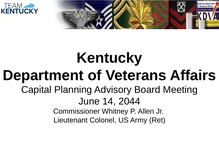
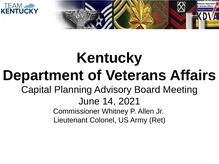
2044: 2044 -> 2021
